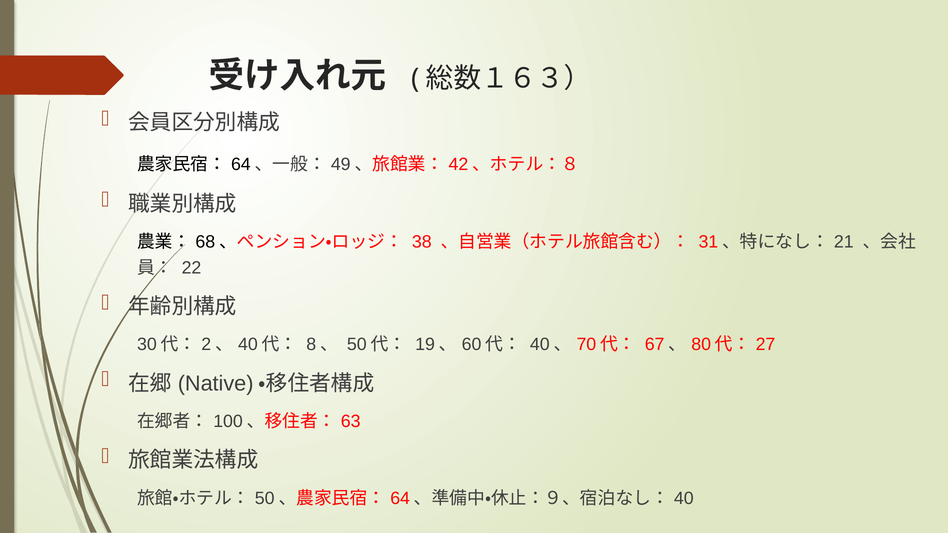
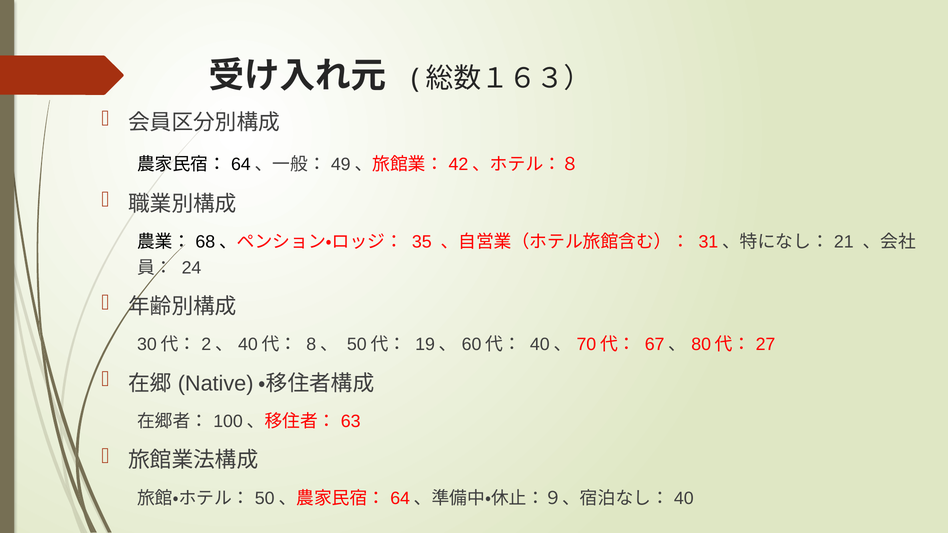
38: 38 -> 35
22: 22 -> 24
